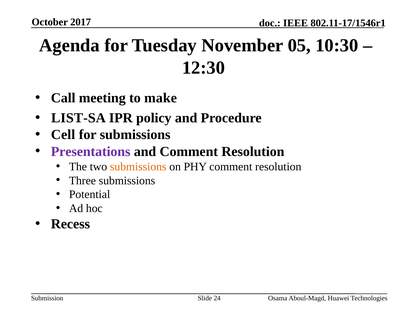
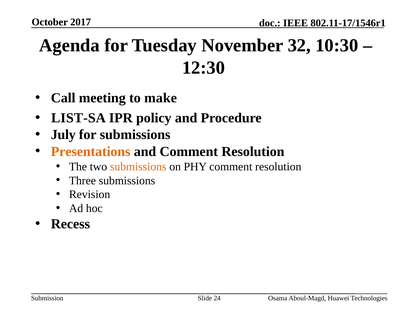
05: 05 -> 32
Cell: Cell -> July
Presentations colour: purple -> orange
Potential: Potential -> Revision
